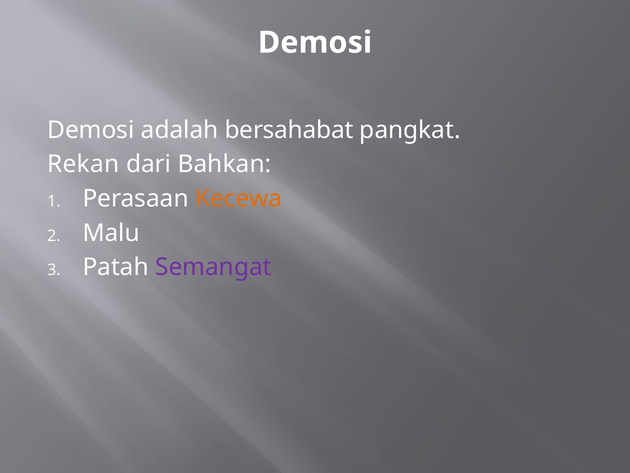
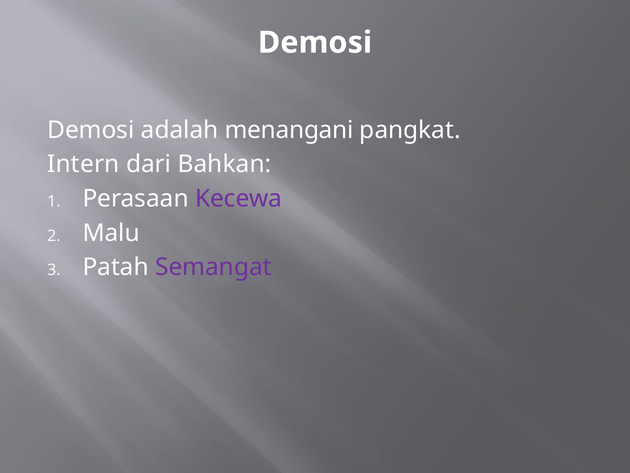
bersahabat: bersahabat -> menangani
Rekan: Rekan -> Intern
Kecewa colour: orange -> purple
